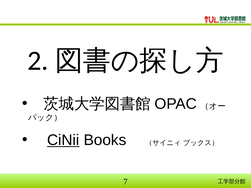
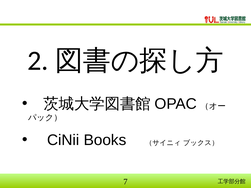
CiNii underline: present -> none
